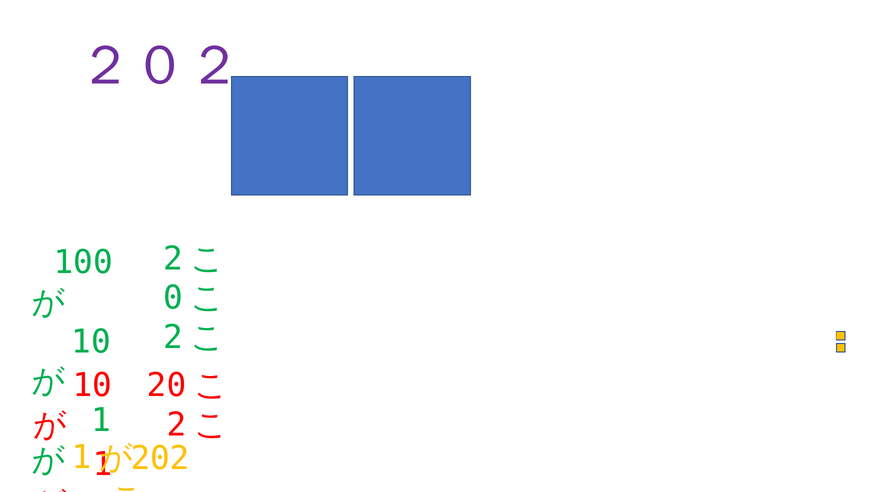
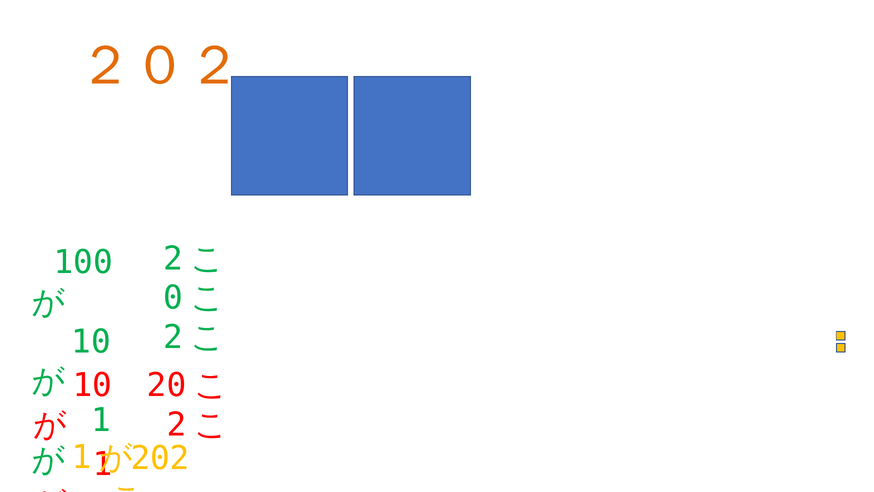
２０２ colour: purple -> orange
